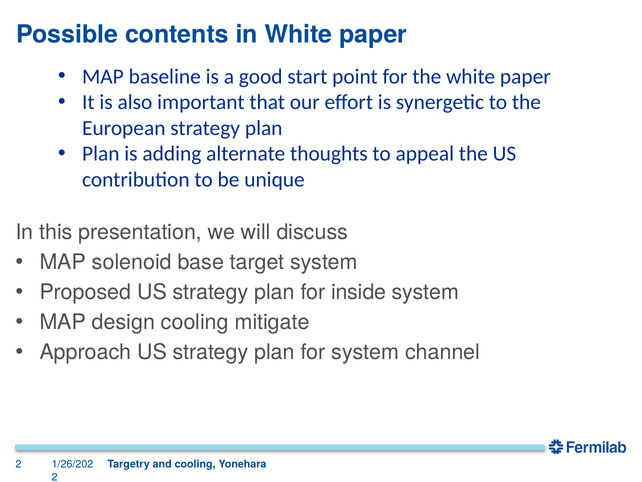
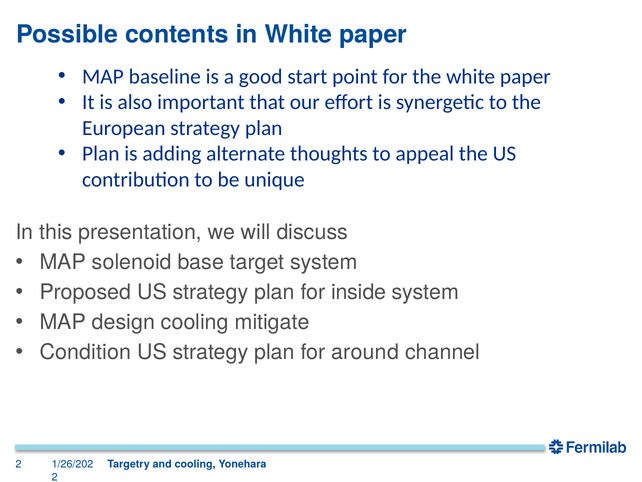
Approach: Approach -> Condition
for system: system -> around
